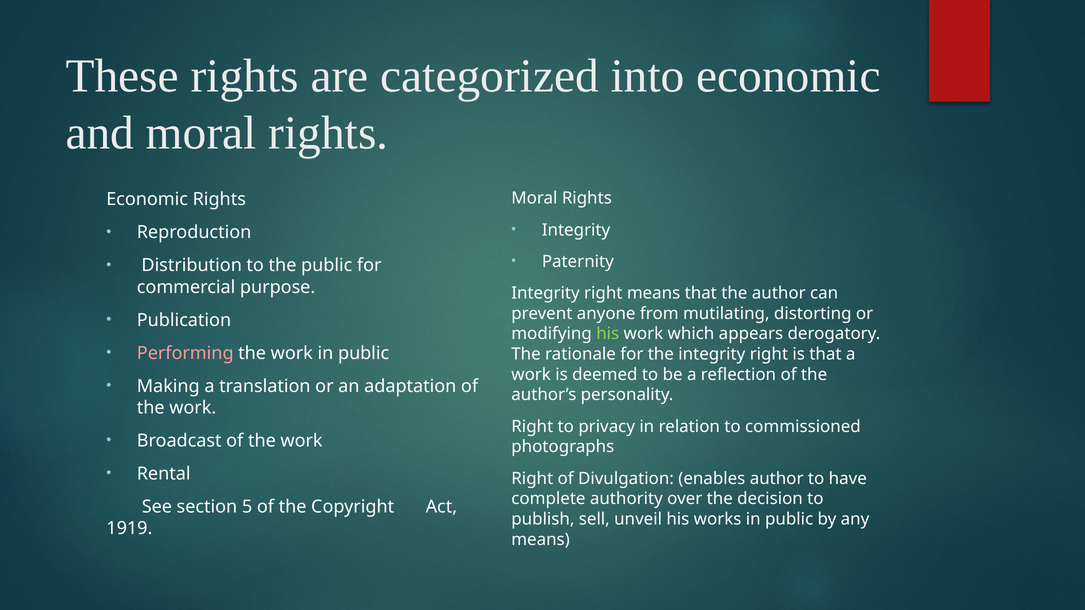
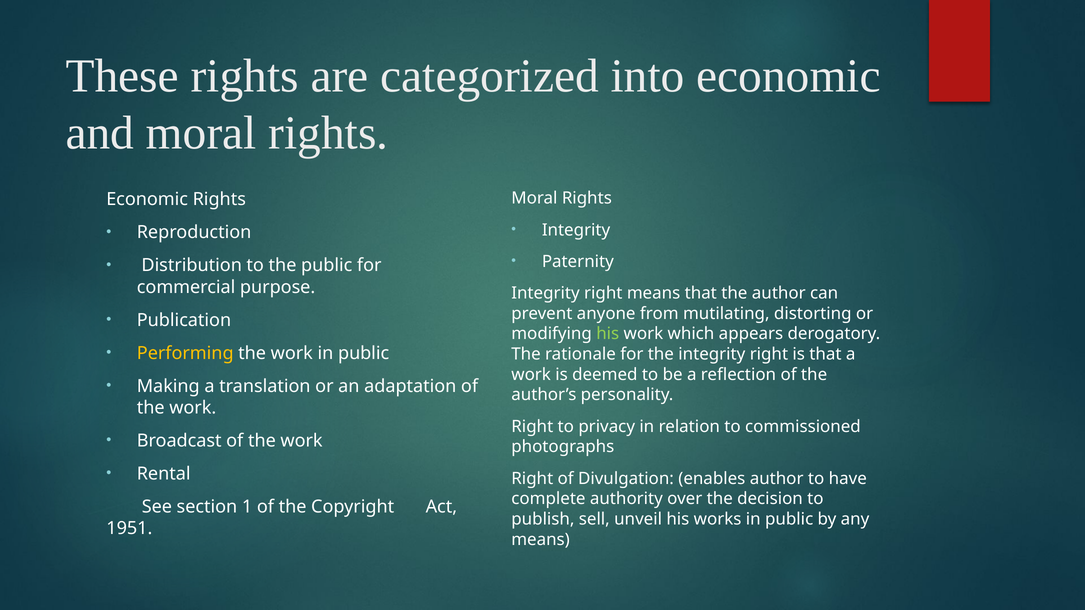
Performing colour: pink -> yellow
5: 5 -> 1
1919: 1919 -> 1951
